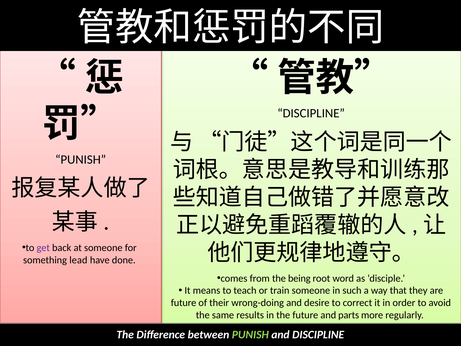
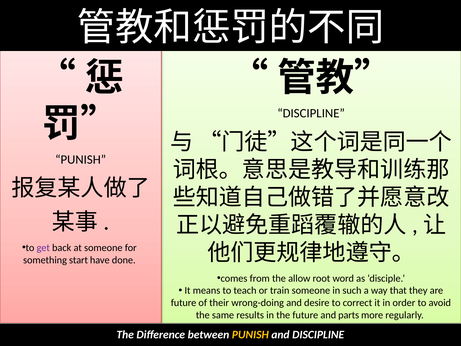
lead: lead -> start
being: being -> allow
PUNISH at (250, 335) colour: light green -> yellow
